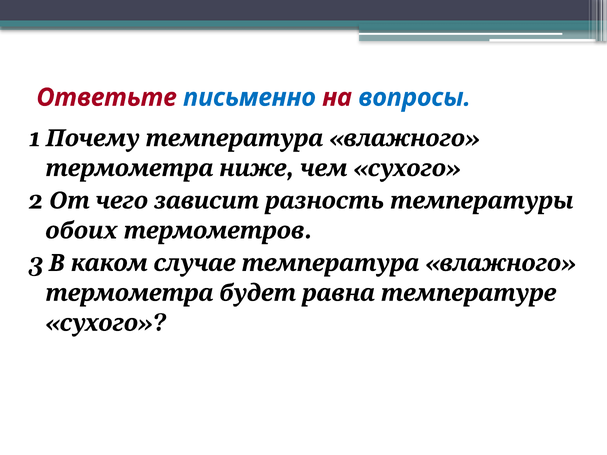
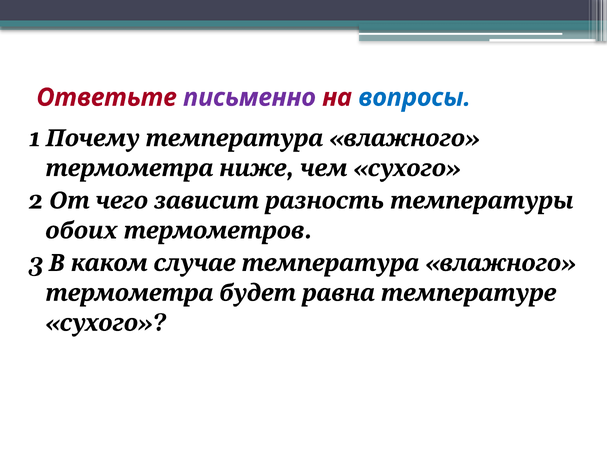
письменно colour: blue -> purple
